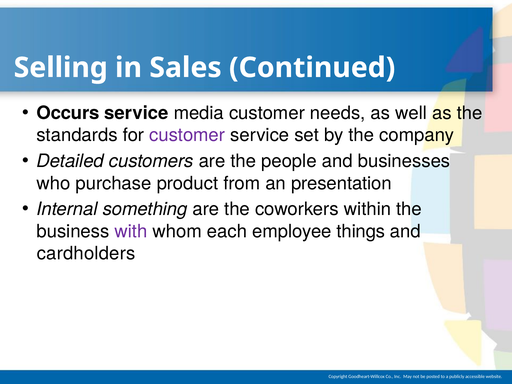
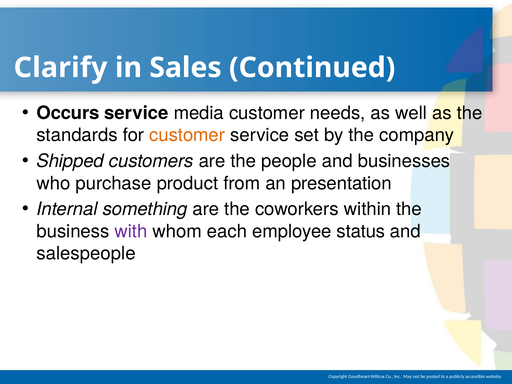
Selling: Selling -> Clarify
customer at (187, 135) colour: purple -> orange
Detailed: Detailed -> Shipped
things: things -> status
cardholders: cardholders -> salespeople
